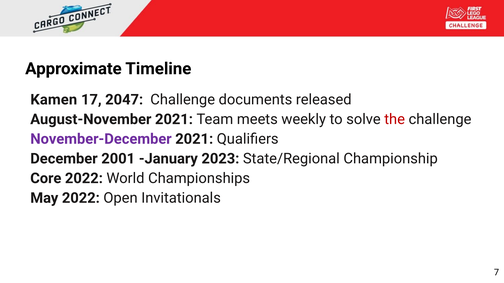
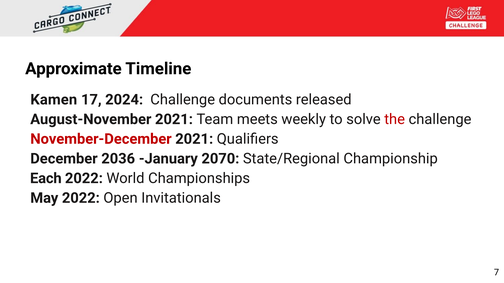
2047: 2047 -> 2024
November-December colour: purple -> red
2001: 2001 -> 2036
2023: 2023 -> 2070
Core: Core -> Each
